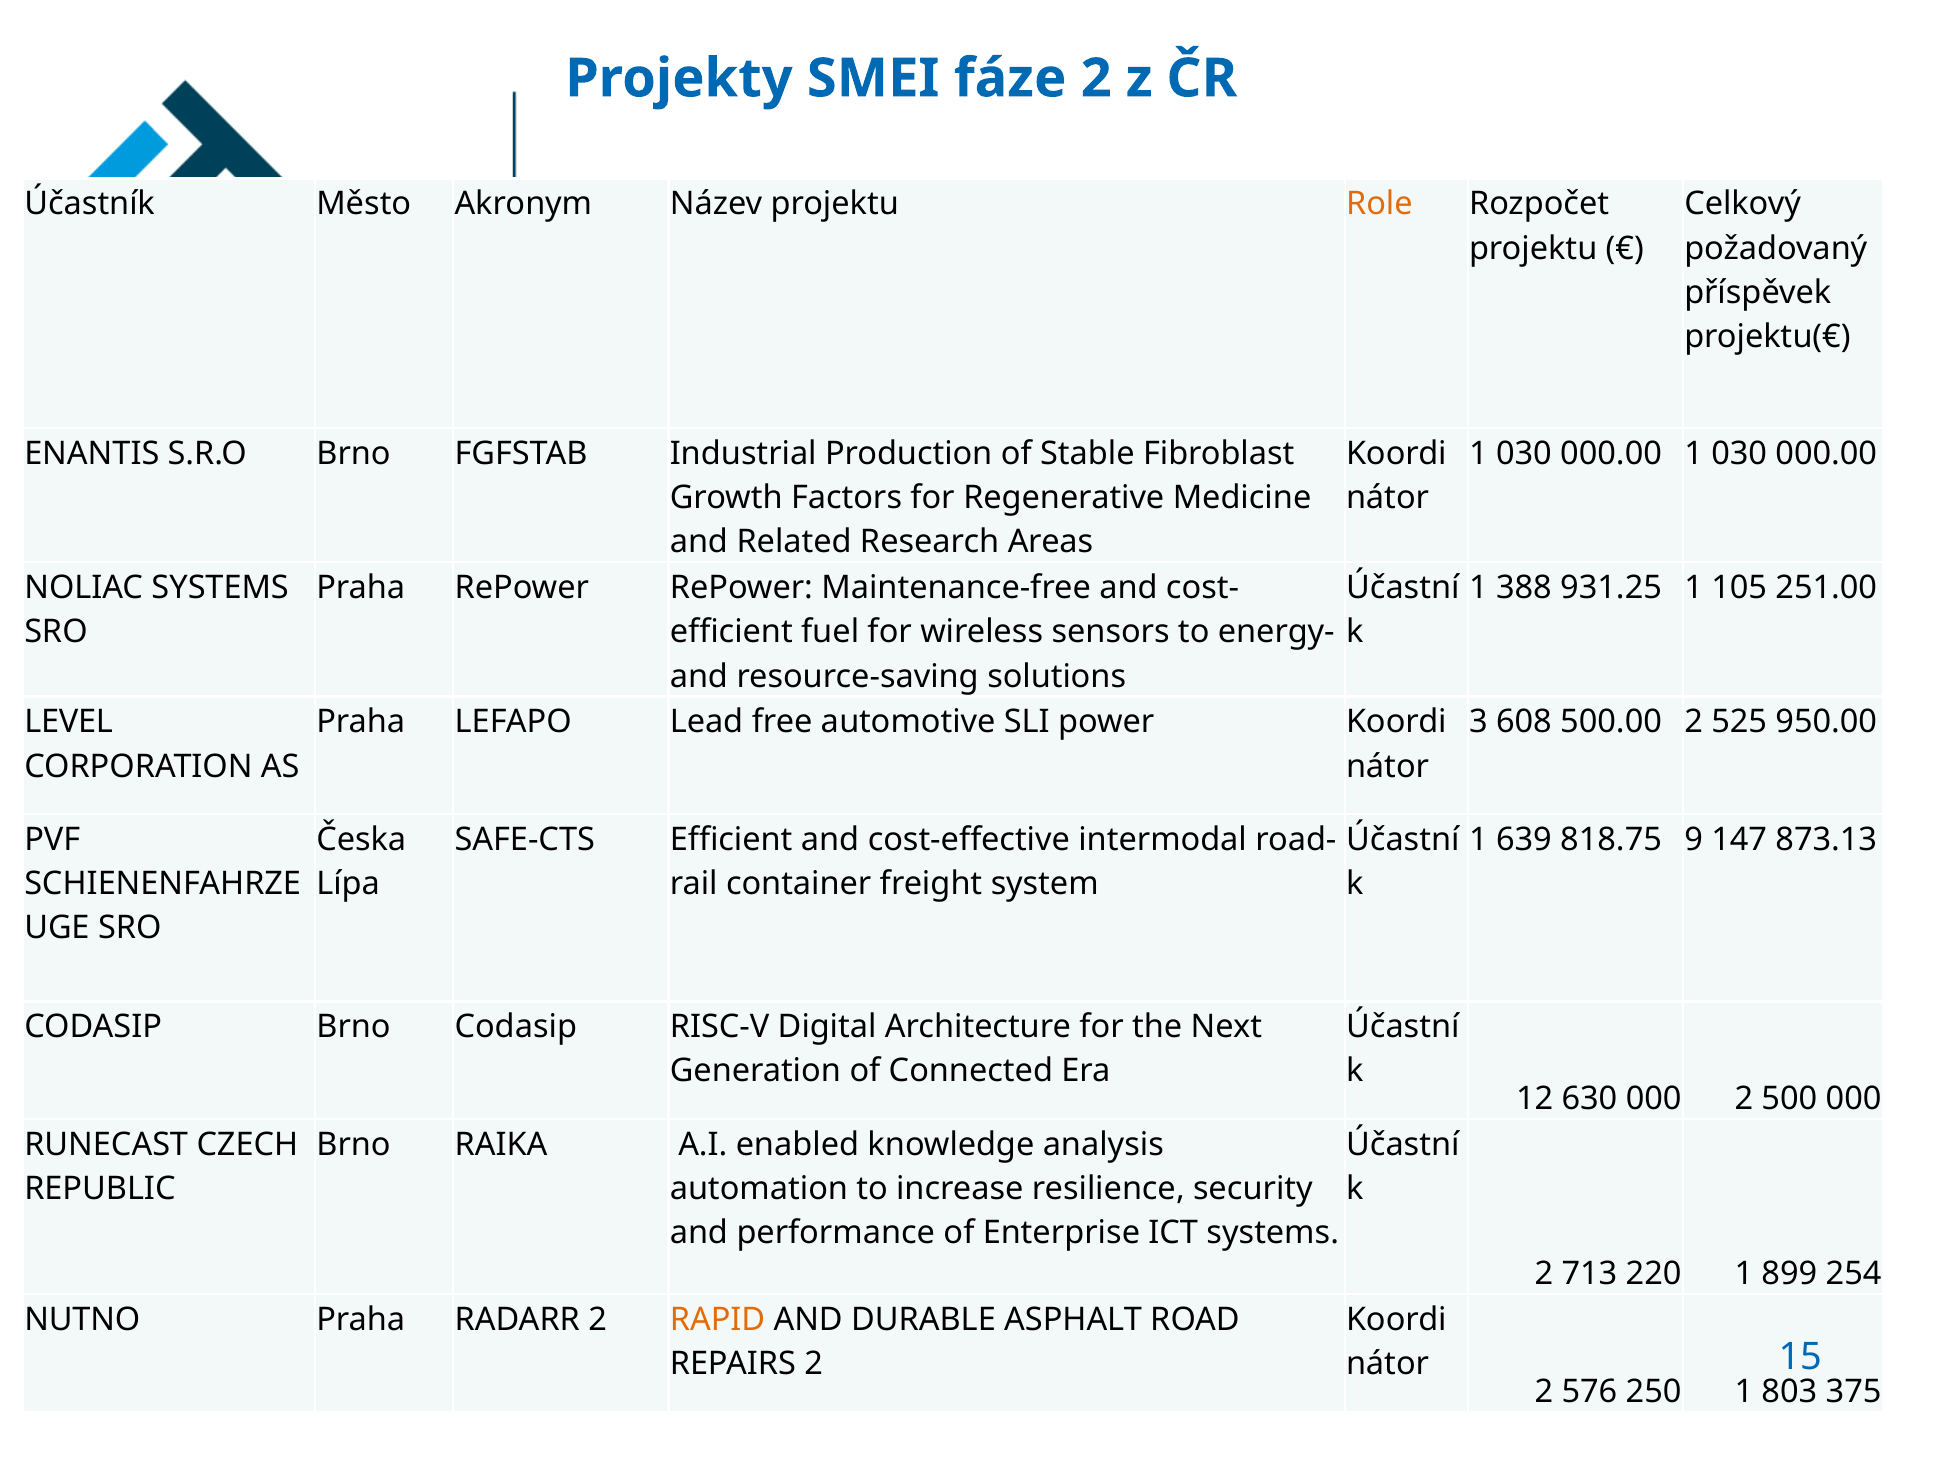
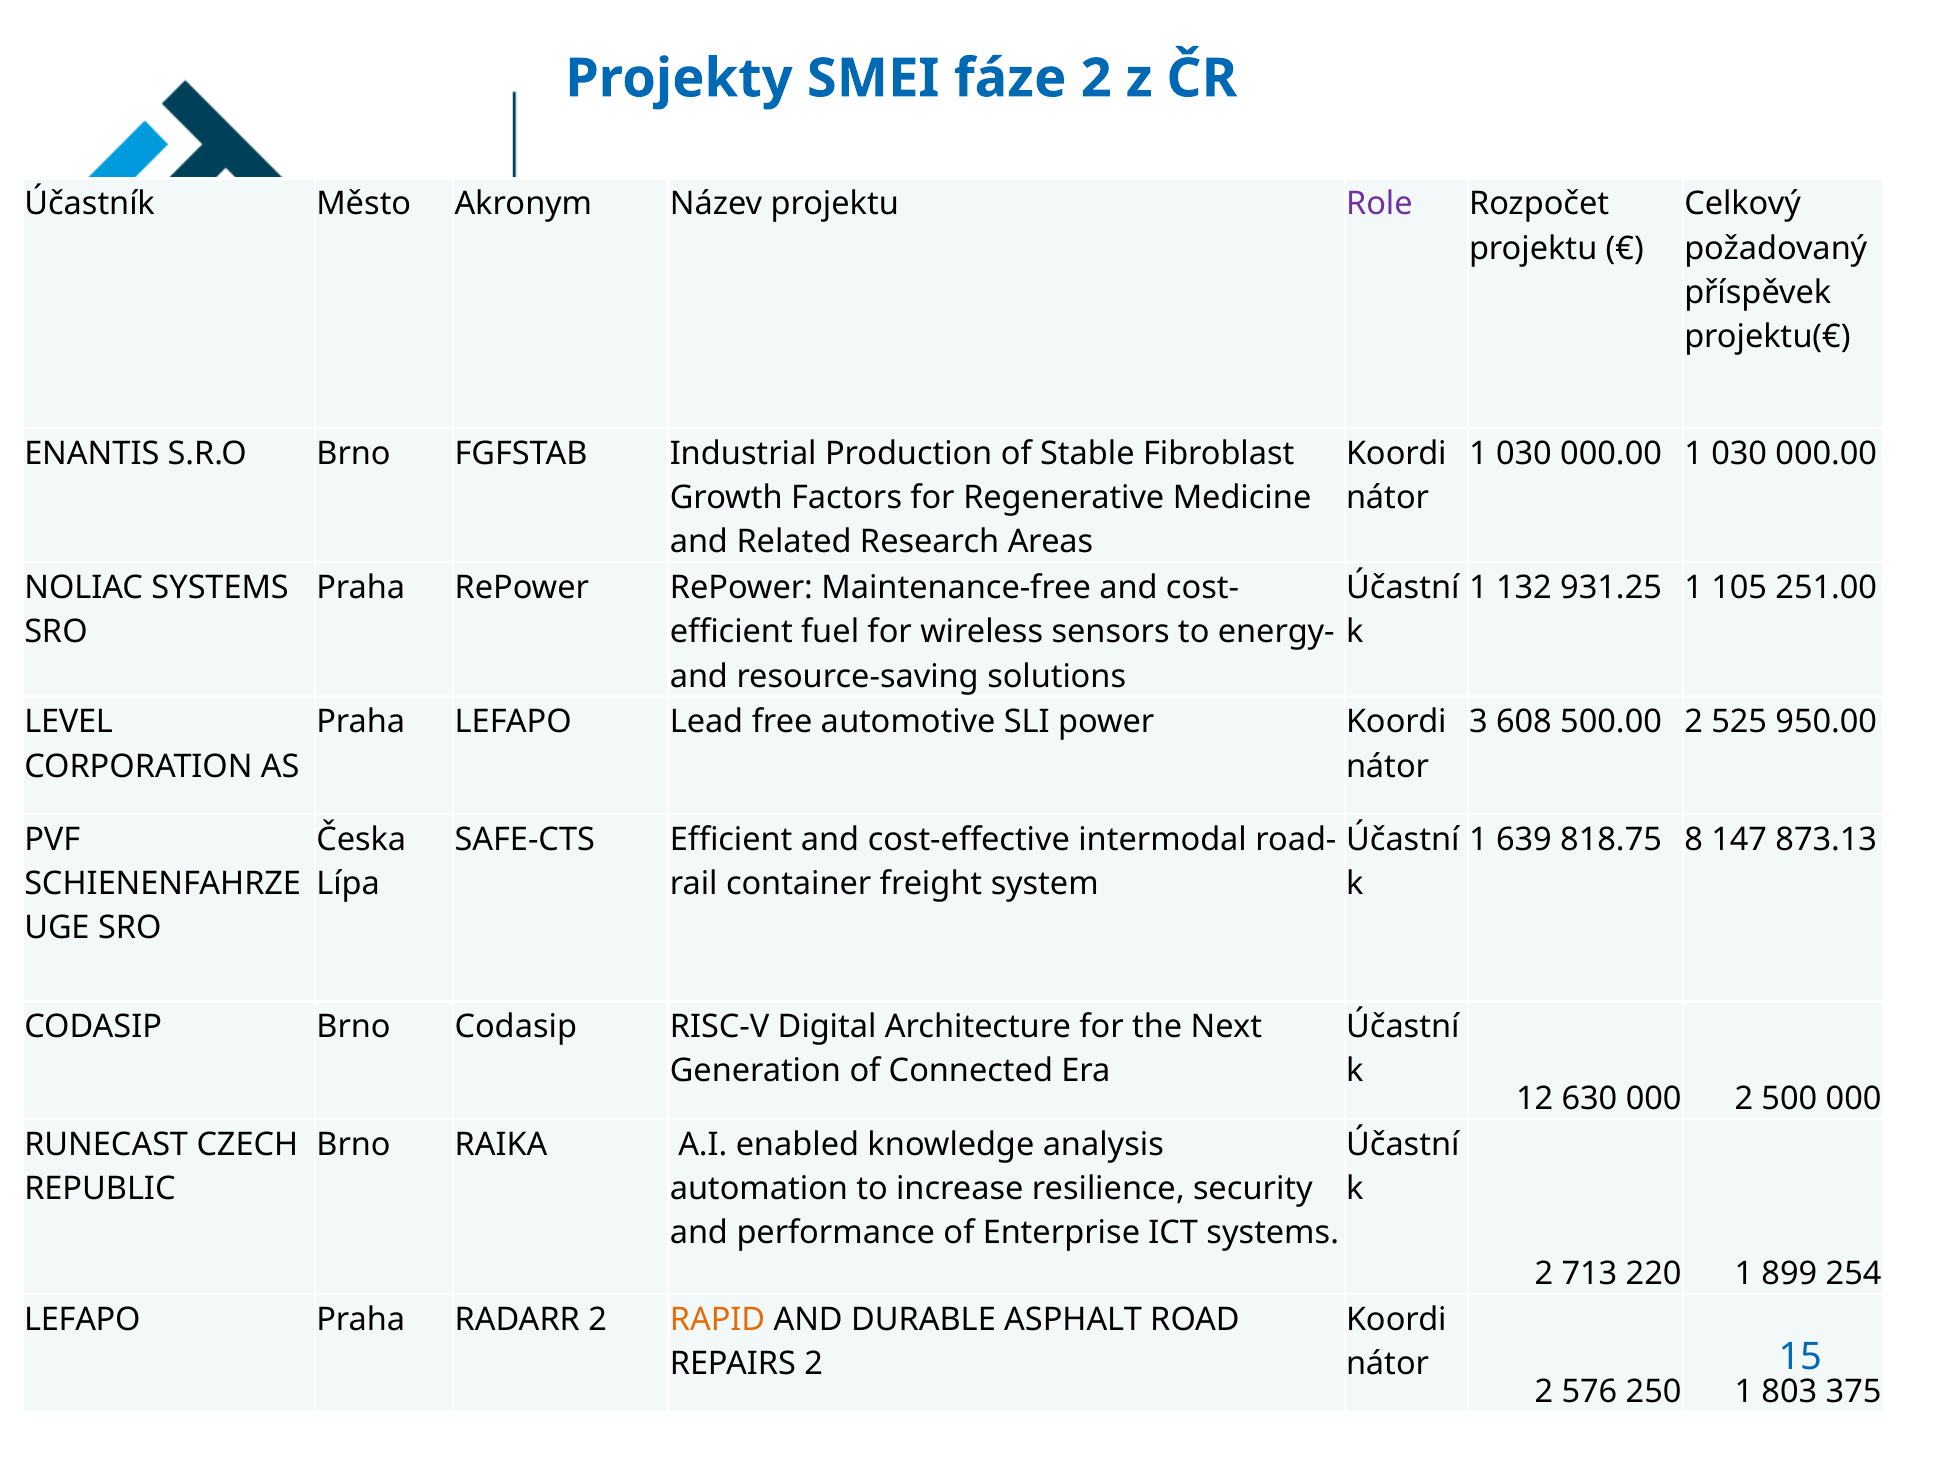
Role colour: orange -> purple
388: 388 -> 132
9: 9 -> 8
NUTNO at (82, 1319): NUTNO -> LEFAPO
